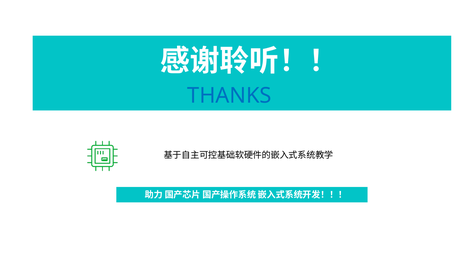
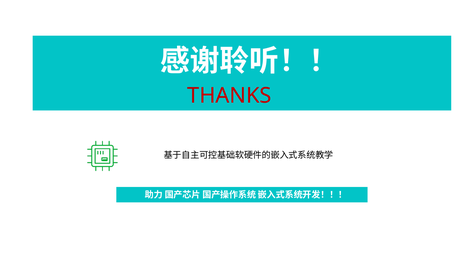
THANKS colour: blue -> red
